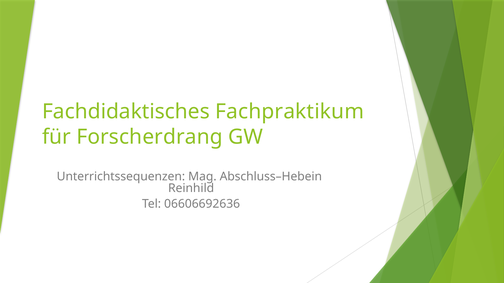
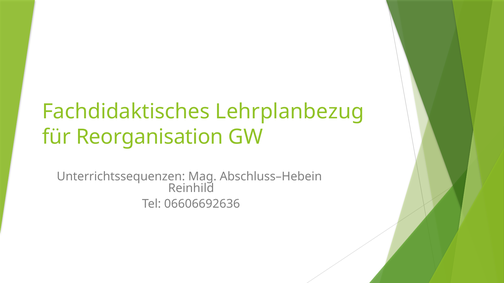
Fachpraktikum: Fachpraktikum -> Lehrplanbezug
Forscherdrang: Forscherdrang -> Reorganisation
